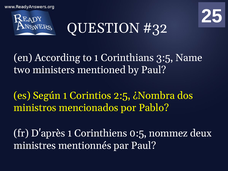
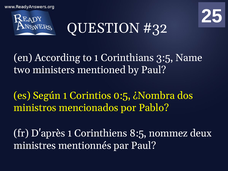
2:5: 2:5 -> 0:5
0:5: 0:5 -> 8:5
